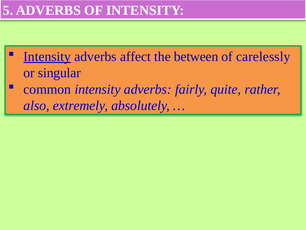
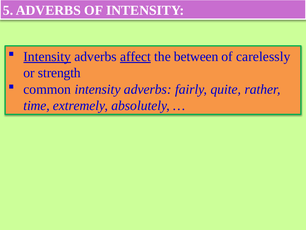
affect underline: none -> present
singular: singular -> strength
also: also -> time
